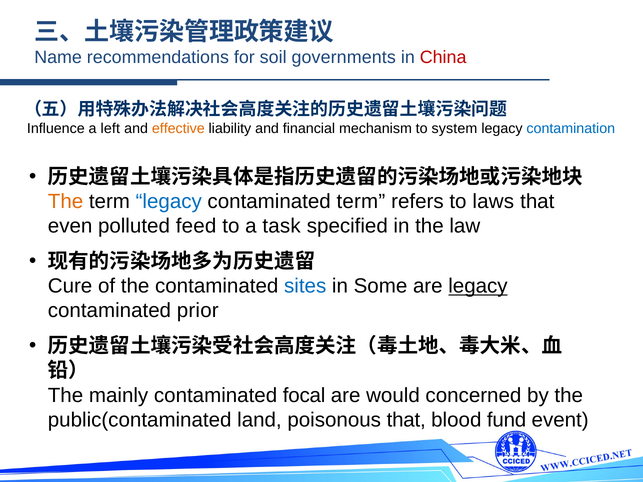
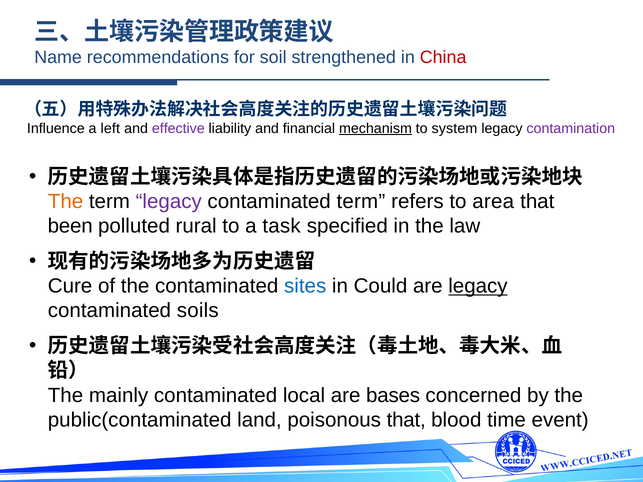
governments: governments -> strengthened
effective colour: orange -> purple
mechanism underline: none -> present
contamination colour: blue -> purple
legacy at (169, 202) colour: blue -> purple
laws: laws -> area
even: even -> been
feed: feed -> rural
Some: Some -> Could
prior: prior -> soils
focal: focal -> local
would: would -> bases
fund: fund -> time
